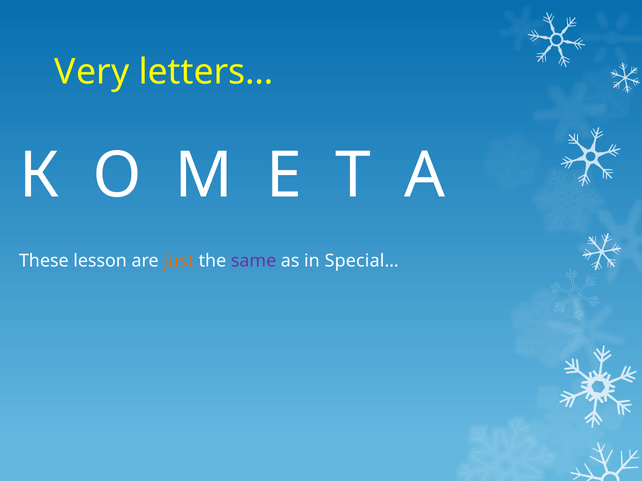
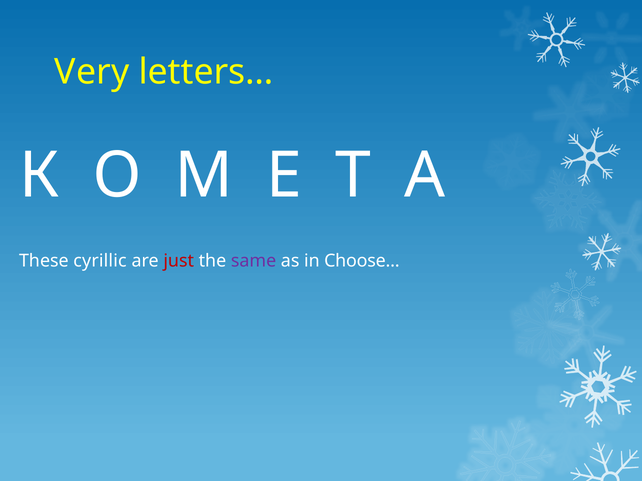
lesson: lesson -> cyrillic
just colour: orange -> red
Special…: Special… -> Choose…
